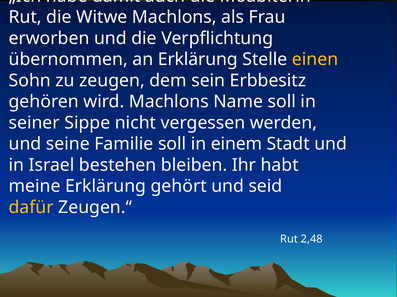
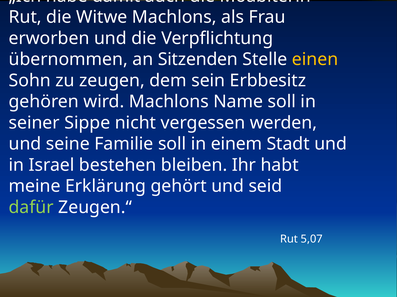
an Erklärung: Erklärung -> Sitzenden
dafür colour: yellow -> light green
2,48: 2,48 -> 5,07
